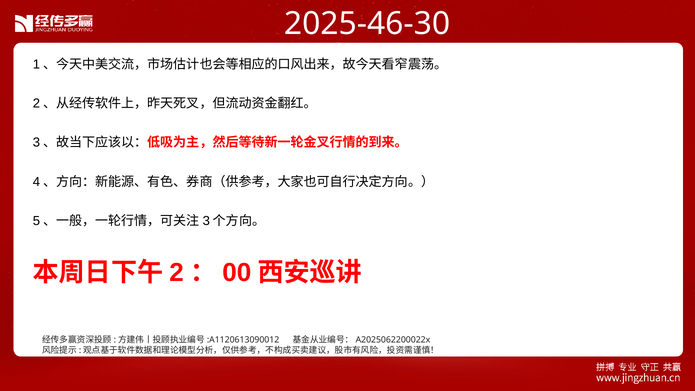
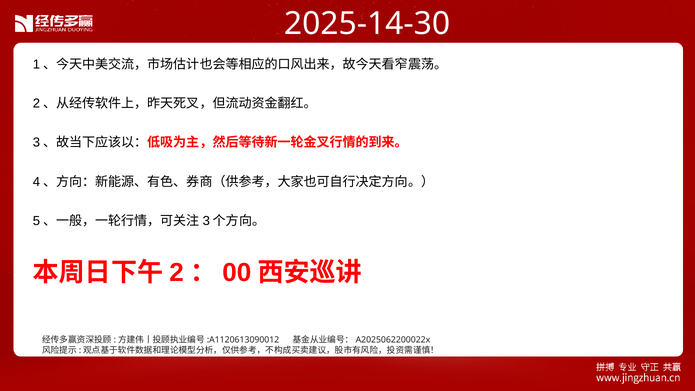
2025-46-30: 2025-46-30 -> 2025-14-30
